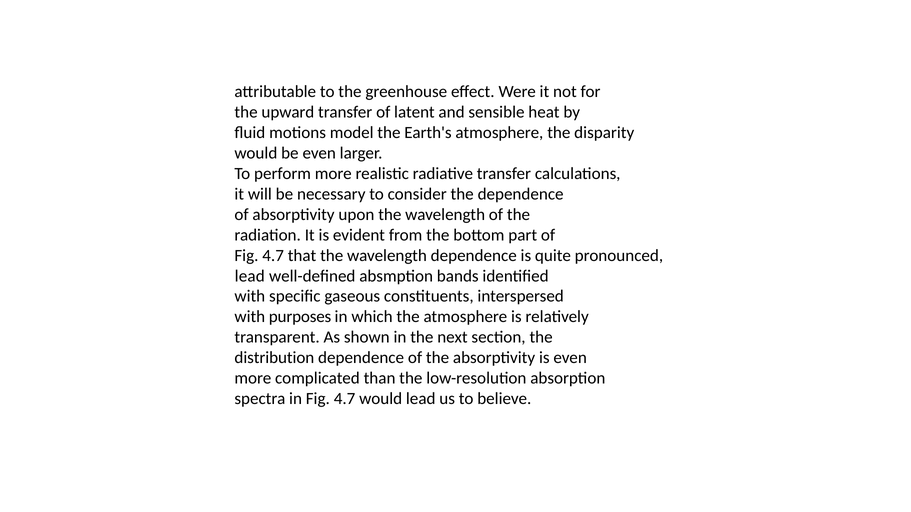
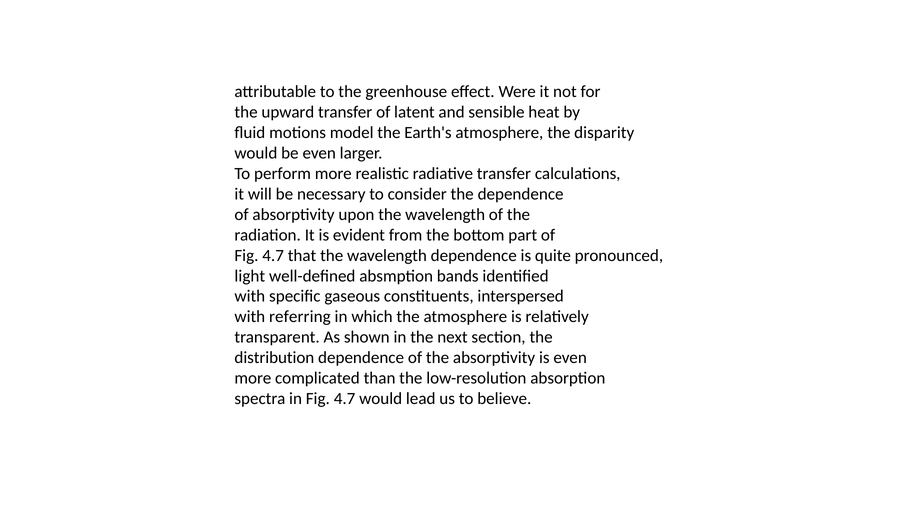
lead at (250, 276): lead -> light
purposes: purposes -> referring
